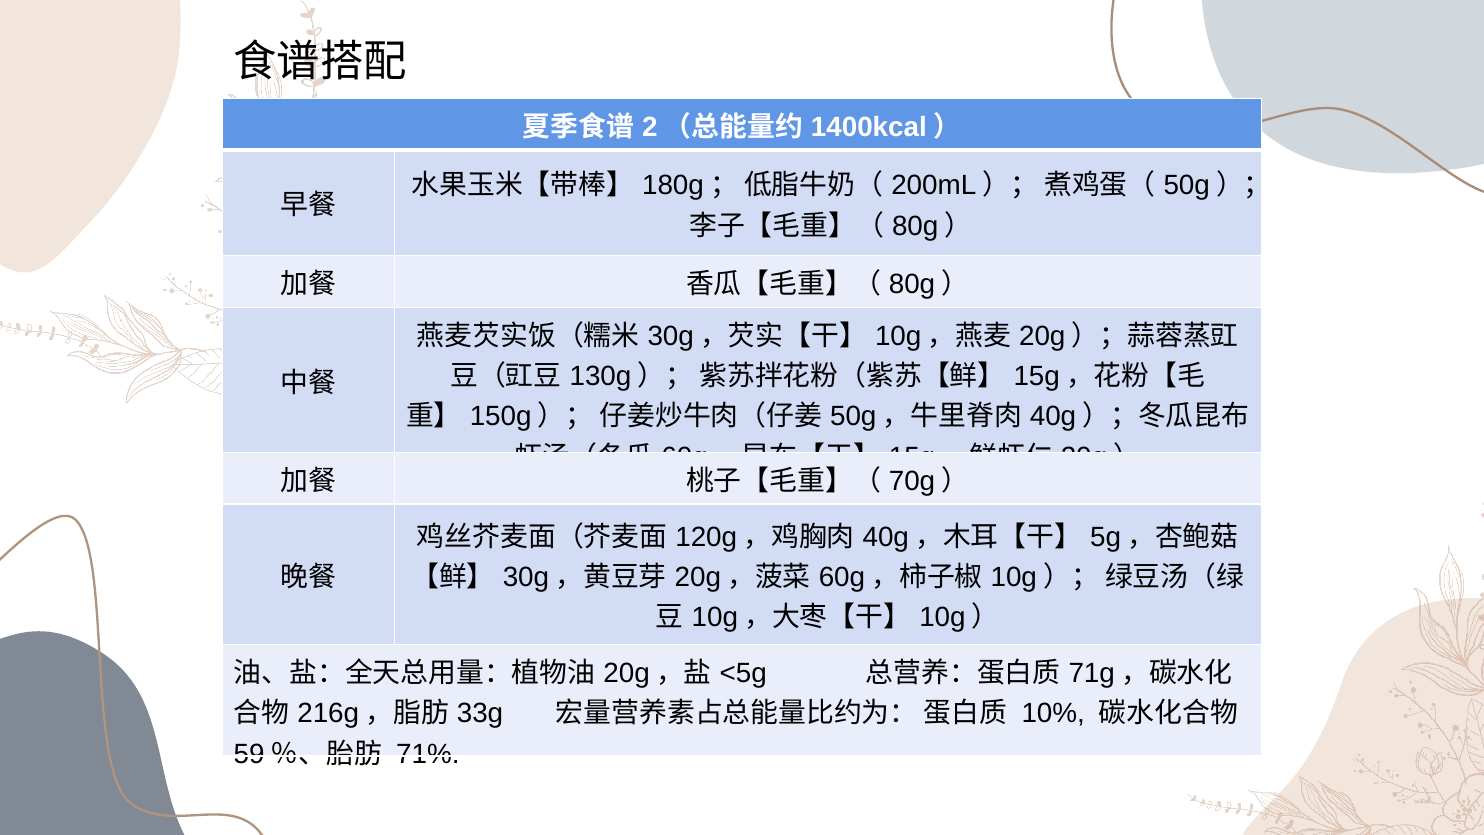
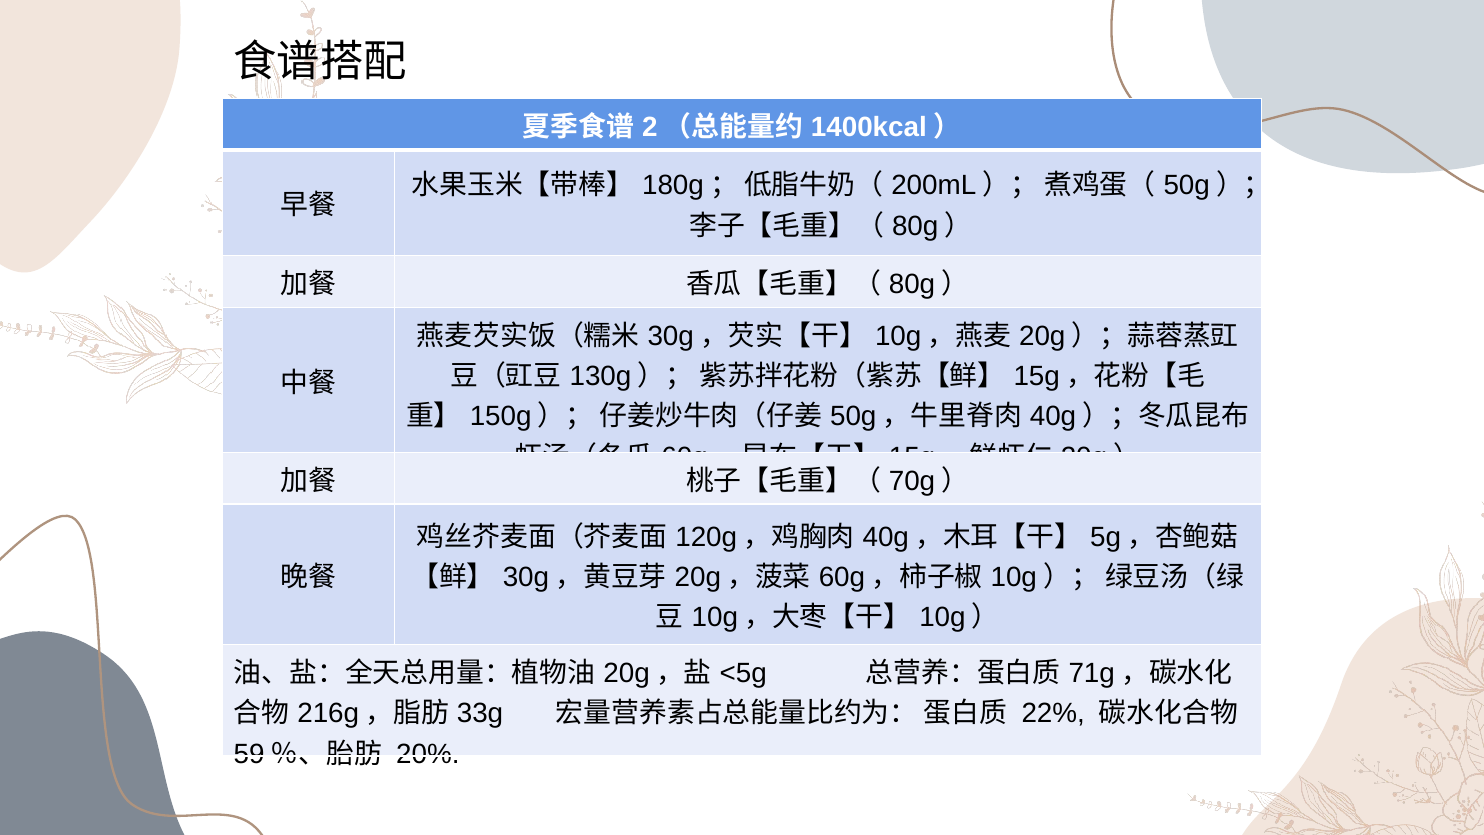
10%: 10% -> 22%
71%: 71% -> 20%
